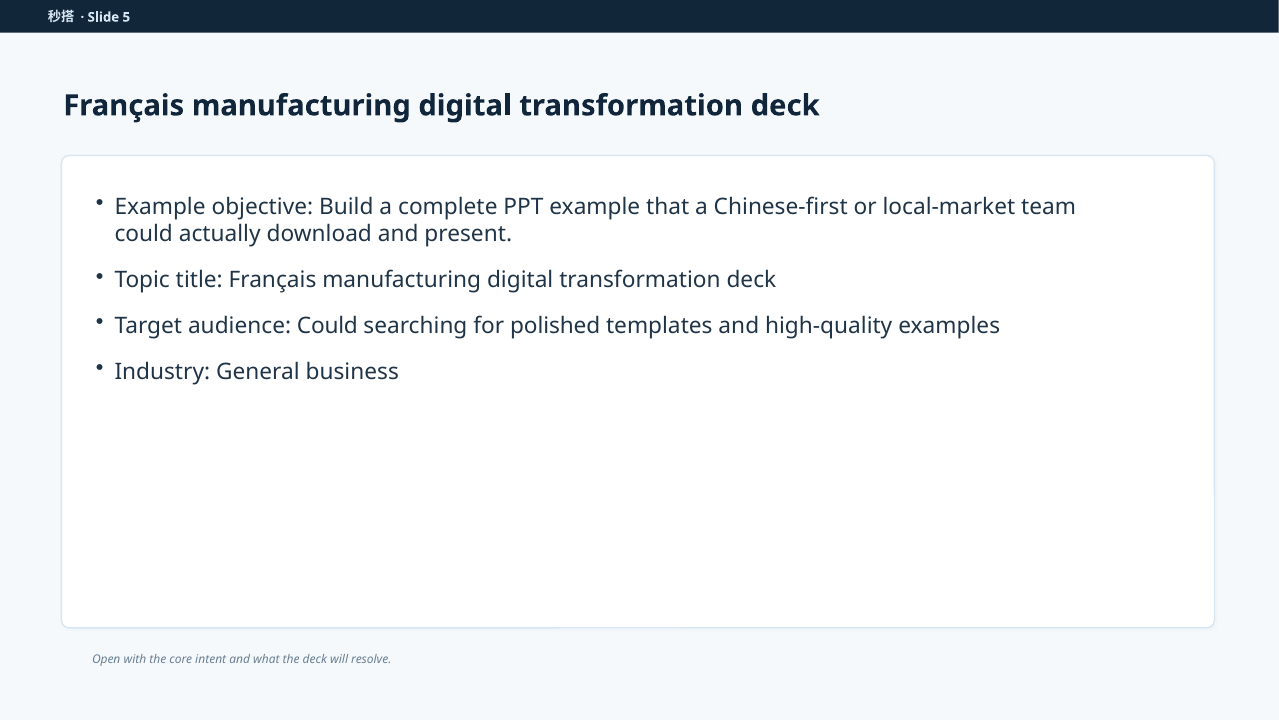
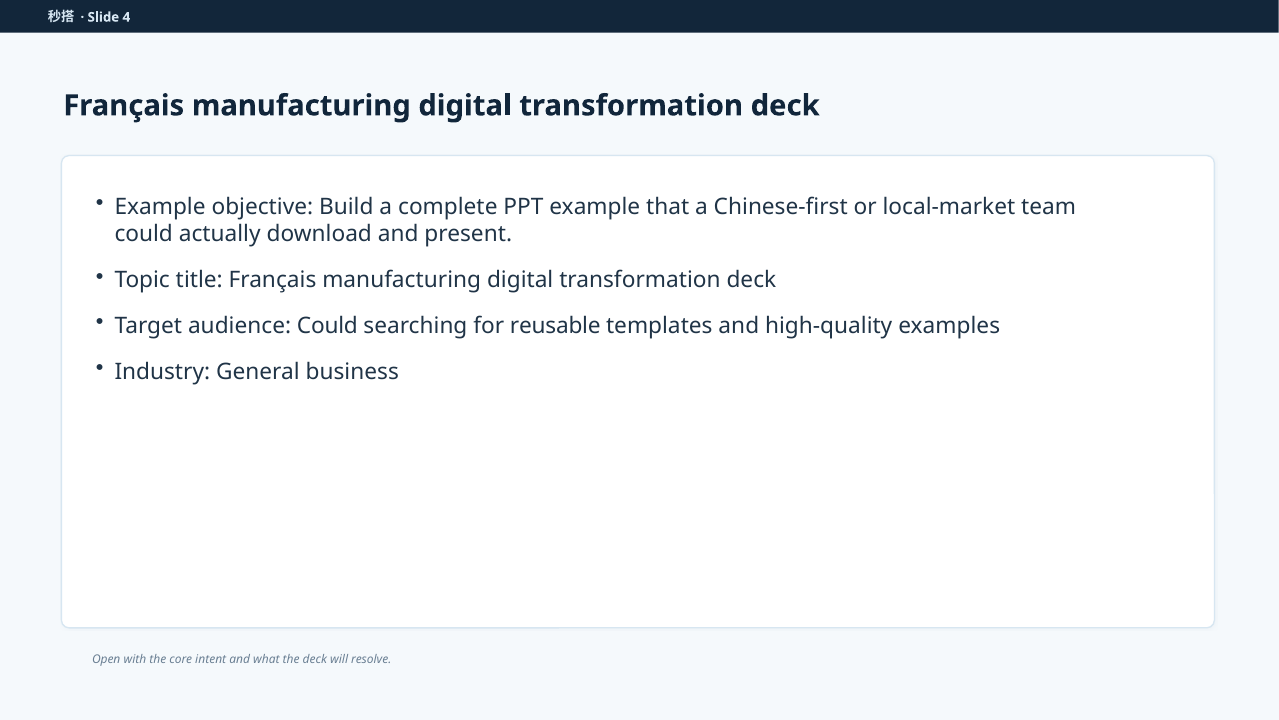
5: 5 -> 4
polished: polished -> reusable
